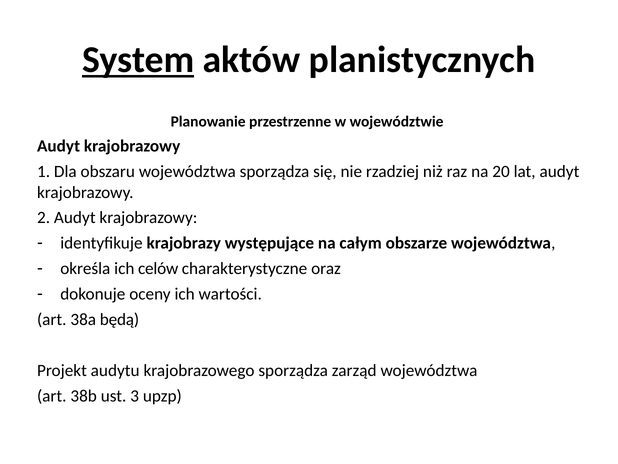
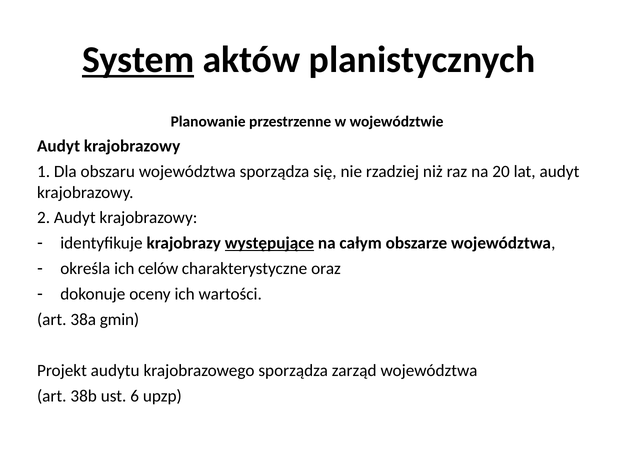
występujące underline: none -> present
będą: będą -> gmin
3: 3 -> 6
